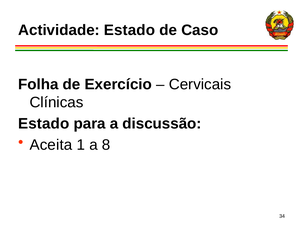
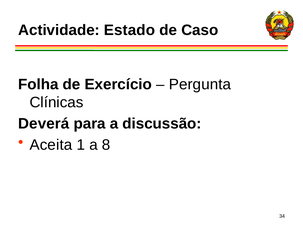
Cervicais: Cervicais -> Pergunta
Estado at (44, 124): Estado -> Deverá
